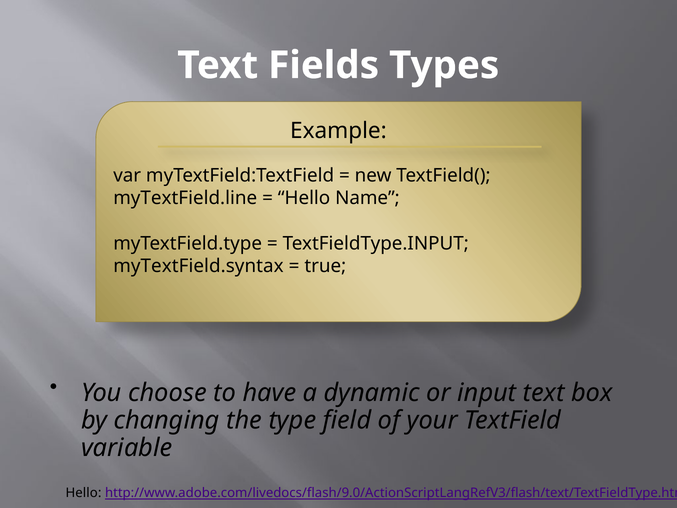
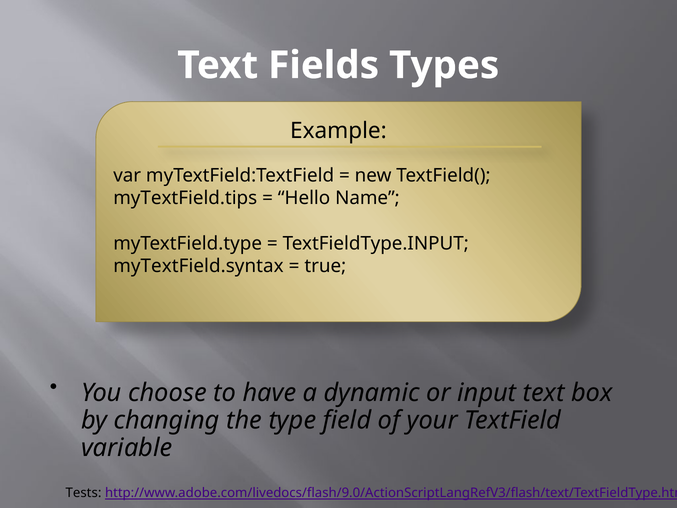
myTextField.line: myTextField.line -> myTextField.tips
Hello at (83, 493): Hello -> Tests
